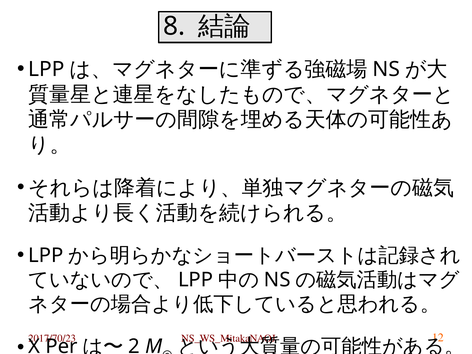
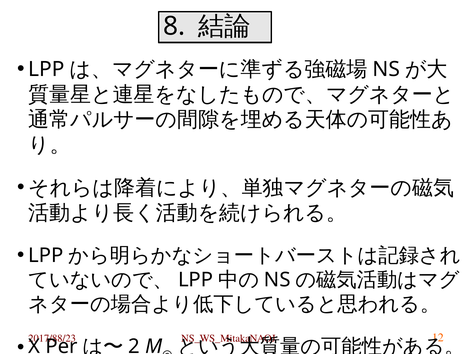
2017/70/23: 2017/70/23 -> 2017/88/23
